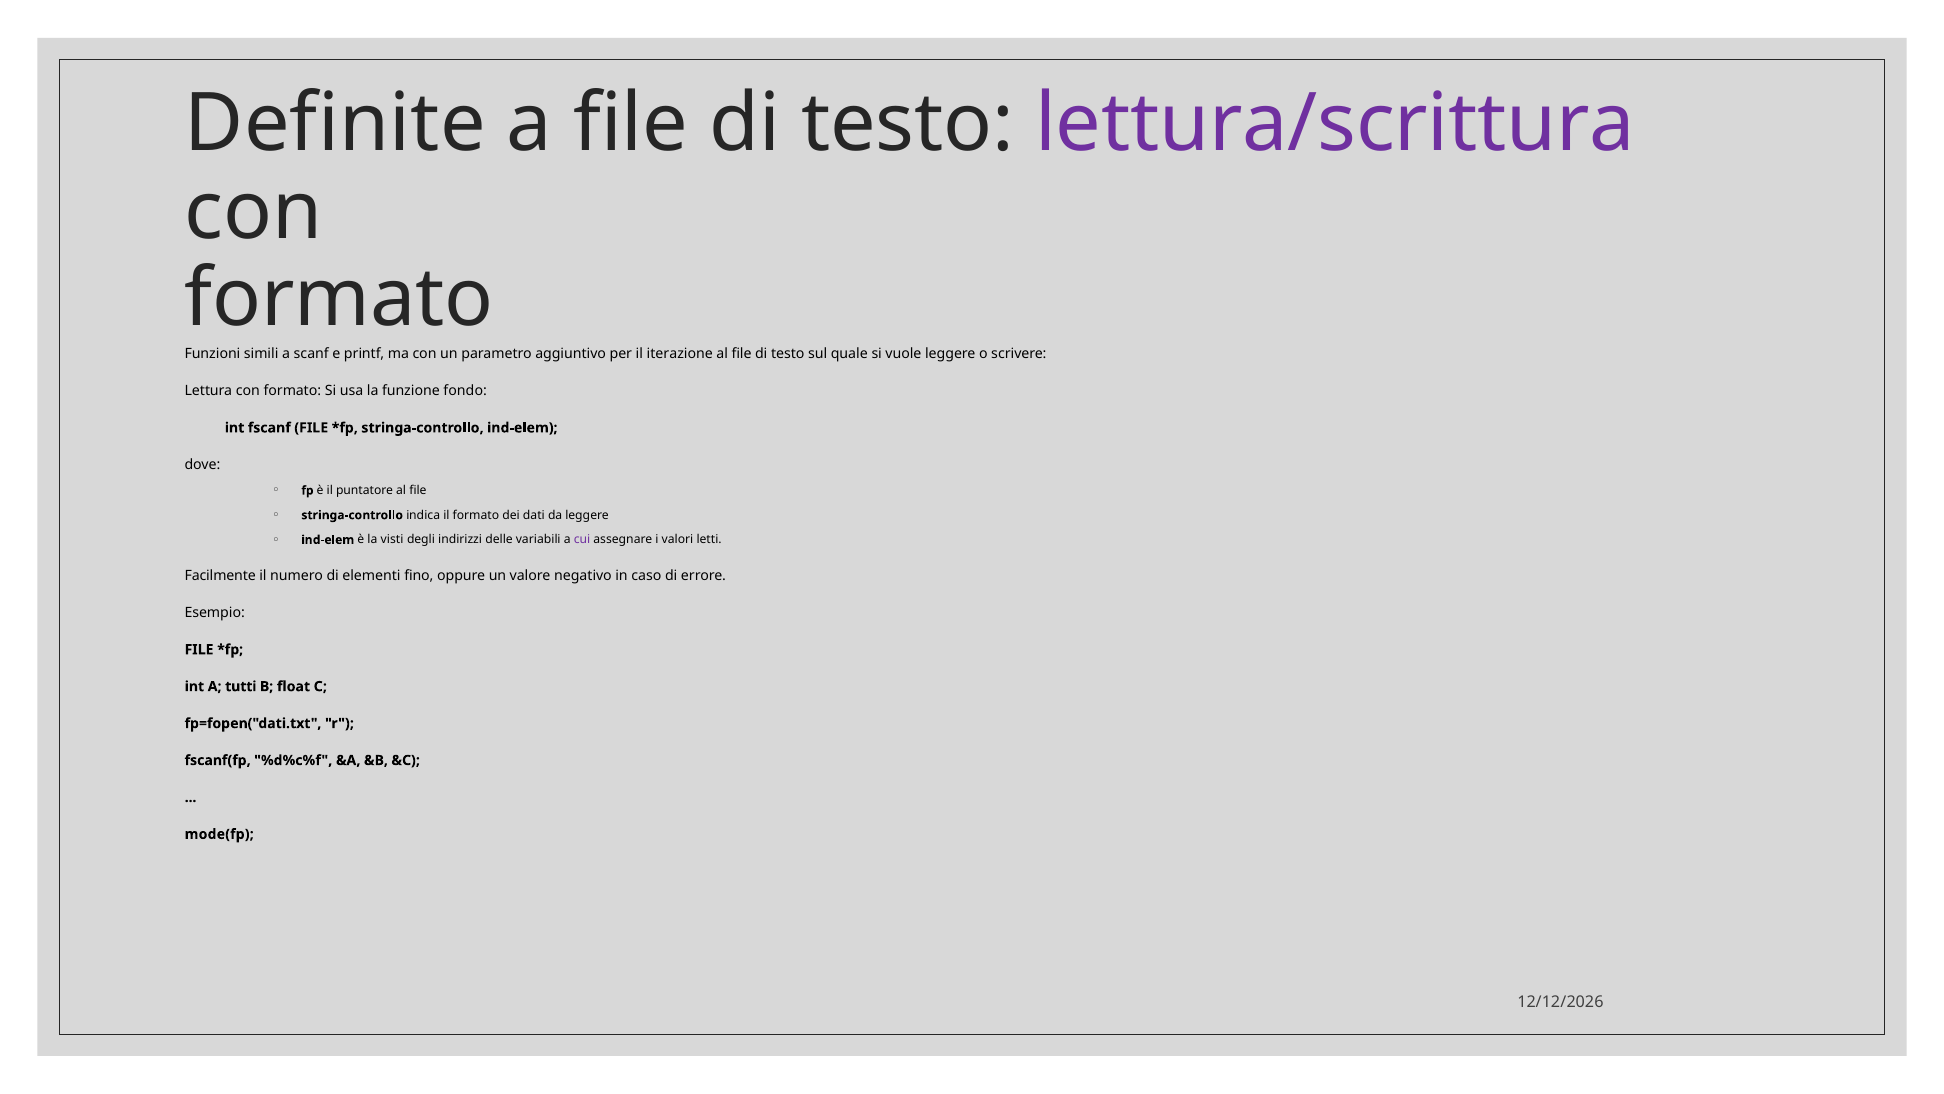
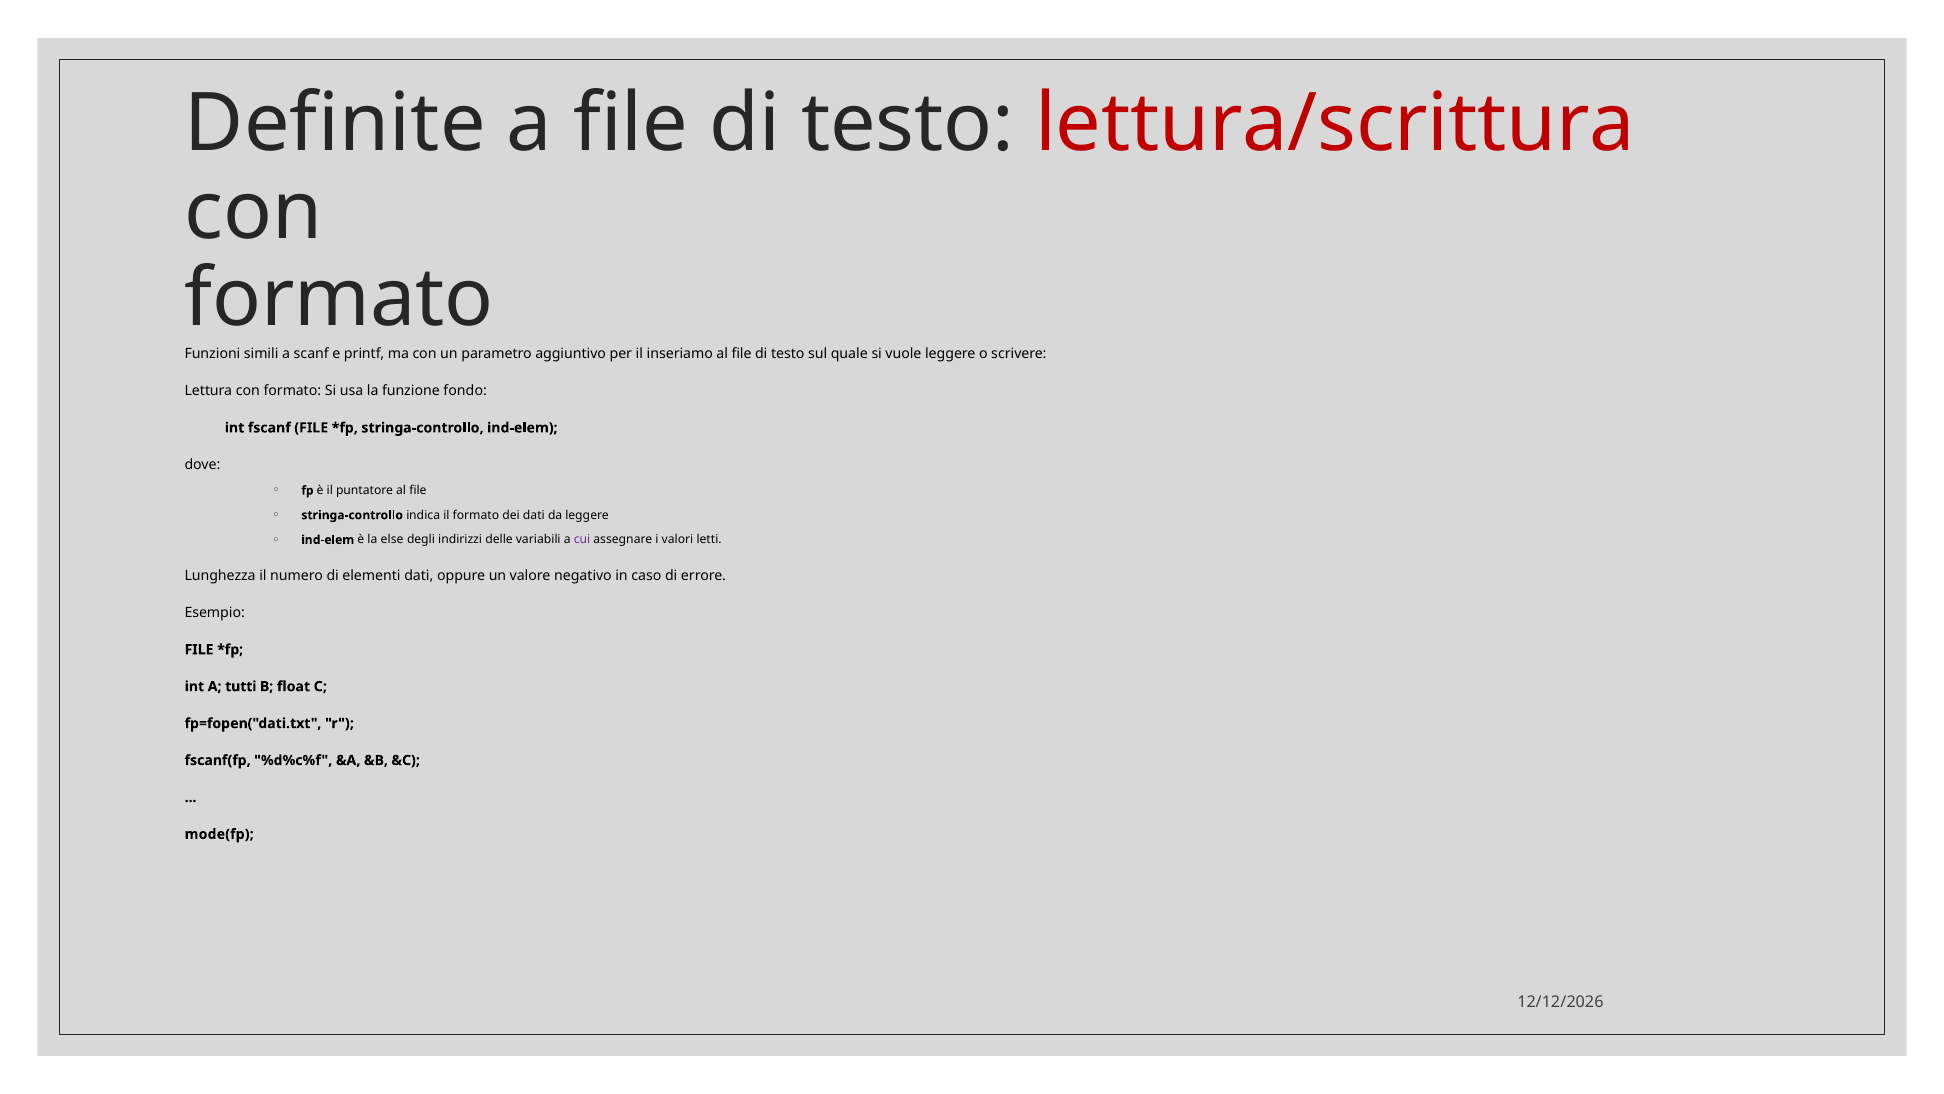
lettura/scrittura colour: purple -> red
iterazione: iterazione -> inseriamo
visti: visti -> else
Facilmente: Facilmente -> Lunghezza
elementi fino: fino -> dati
